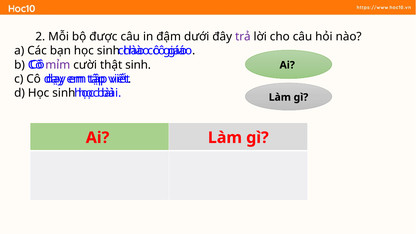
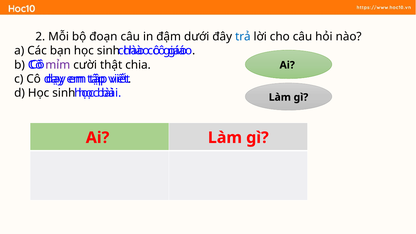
được: được -> đoạn
trả colour: purple -> blue
thật sinh: sinh -> chia
